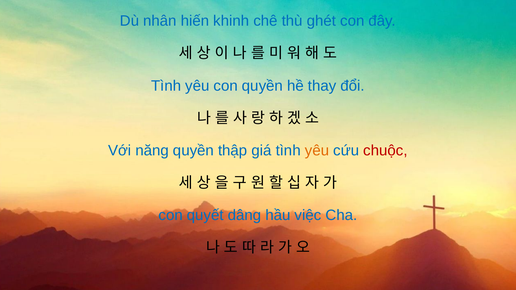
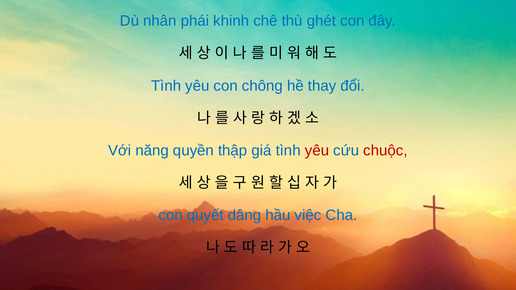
hiến: hiến -> phái
con quyền: quyền -> chông
yêu at (317, 151) colour: orange -> red
